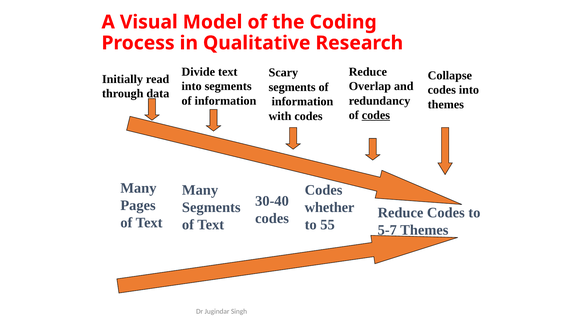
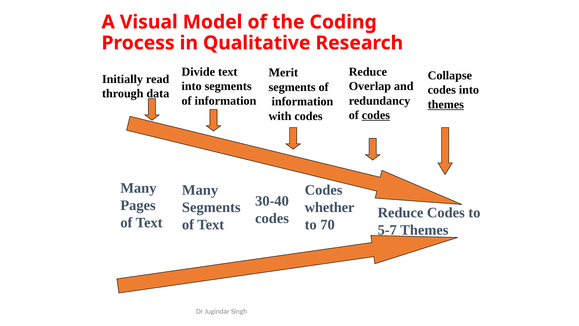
Scary: Scary -> Merit
themes at (446, 104) underline: none -> present
55: 55 -> 70
